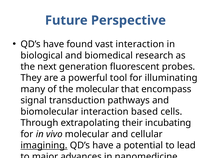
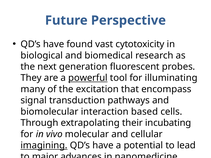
vast interaction: interaction -> cytotoxicity
powerful underline: none -> present
the molecular: molecular -> excitation
